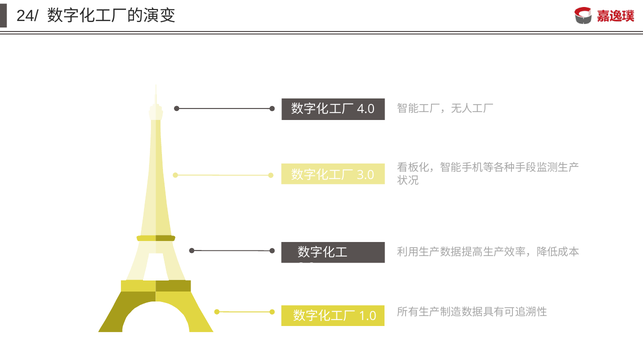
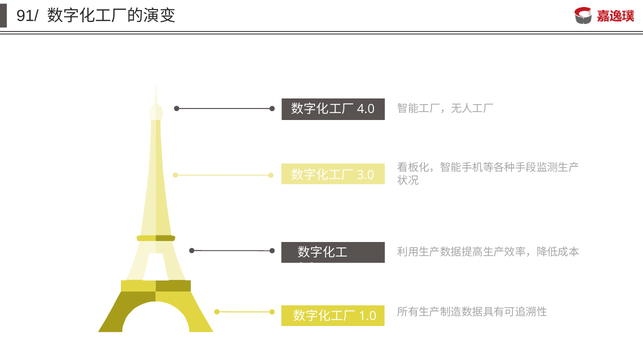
24/: 24/ -> 91/
